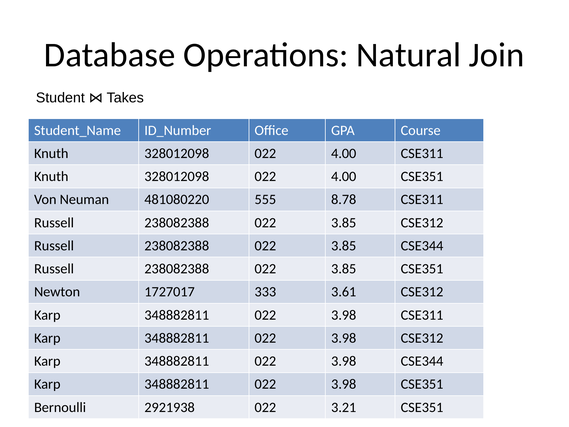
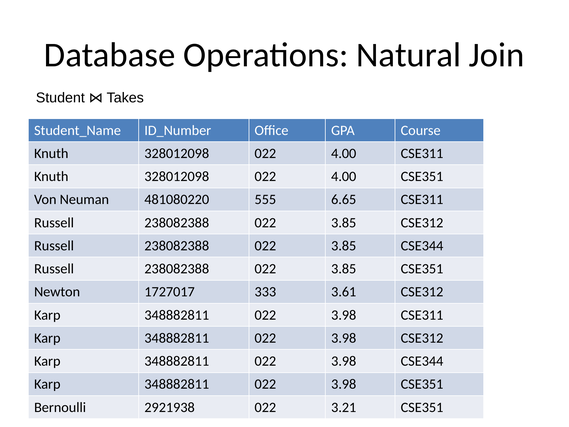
8.78: 8.78 -> 6.65
